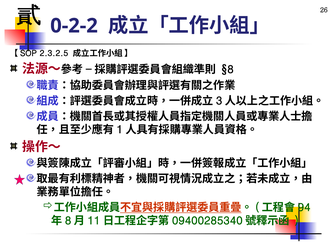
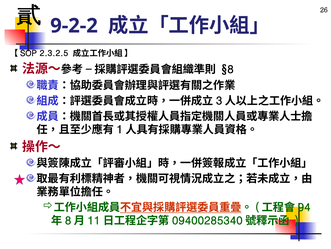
0-2-2: 0-2-2 -> 9-2-2
